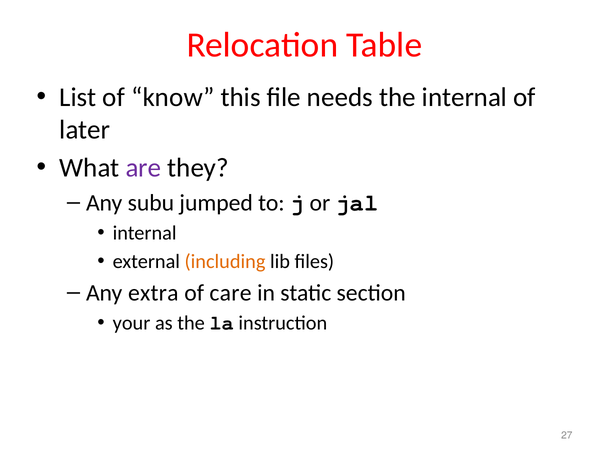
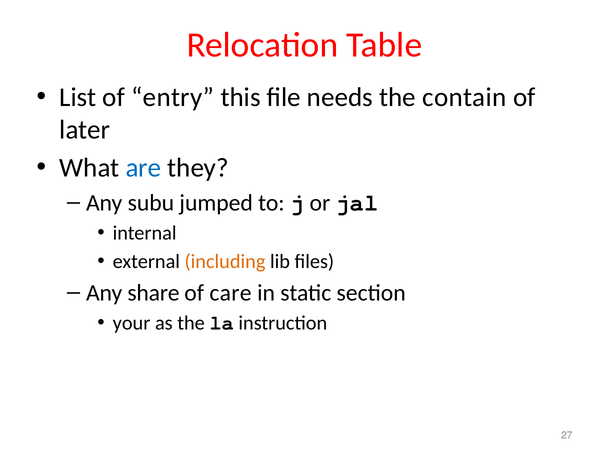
know: know -> entry
the internal: internal -> contain
are colour: purple -> blue
extra: extra -> share
